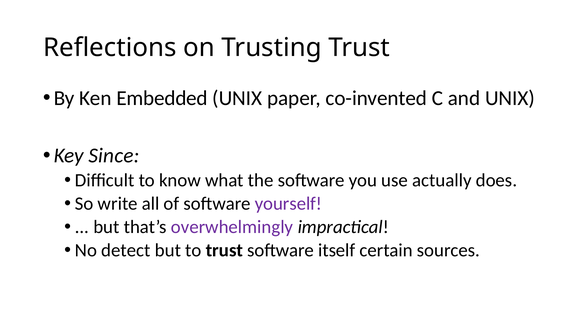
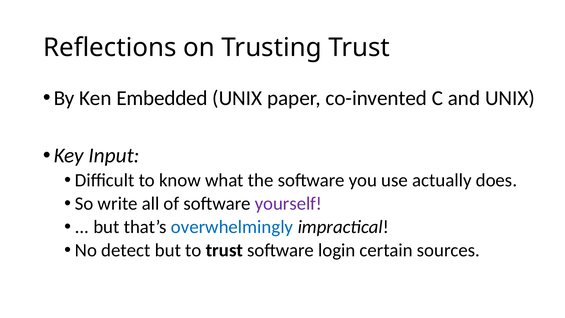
Since: Since -> Input
overwhelmingly colour: purple -> blue
itself: itself -> login
